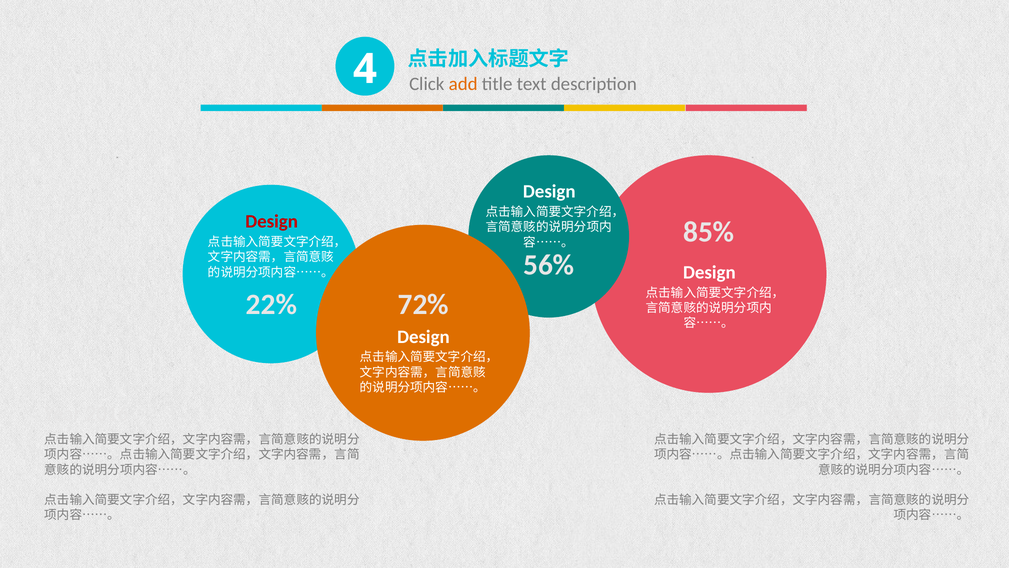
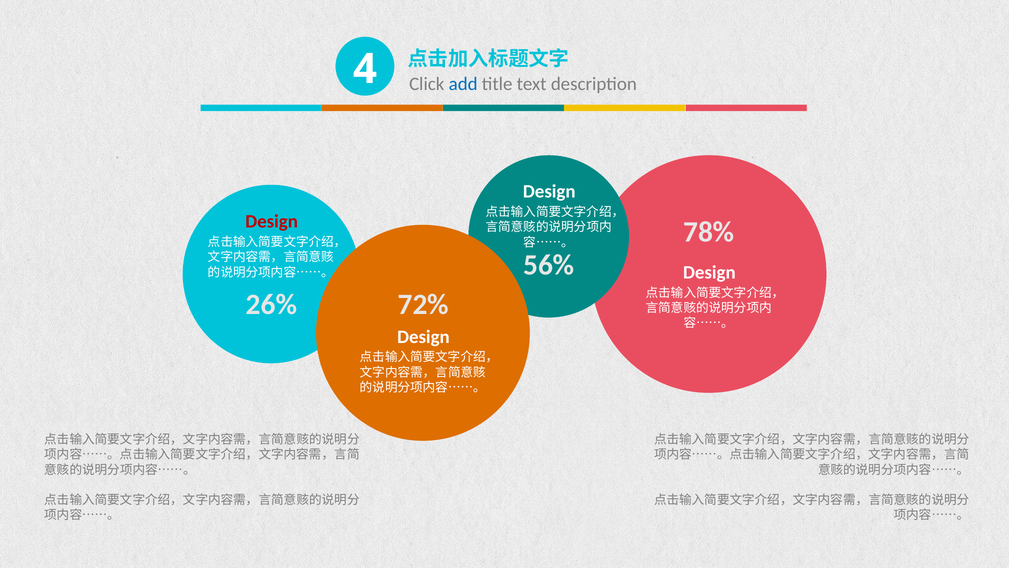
add colour: orange -> blue
85%: 85% -> 78%
22%: 22% -> 26%
